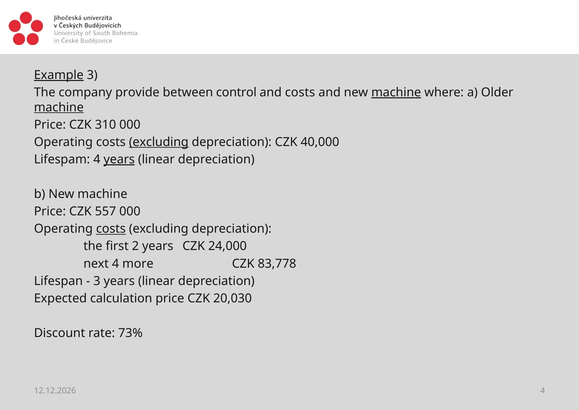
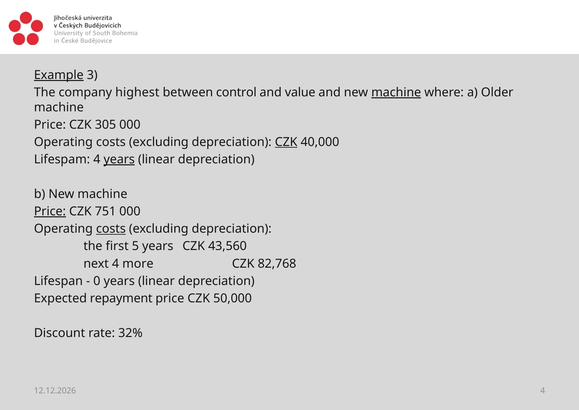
provide: provide -> highest
and costs: costs -> value
machine at (59, 107) underline: present -> none
310: 310 -> 305
excluding at (159, 142) underline: present -> none
CZK at (286, 142) underline: none -> present
Price at (50, 211) underline: none -> present
557: 557 -> 751
2: 2 -> 5
24,000: 24,000 -> 43,560
83,778: 83,778 -> 82,768
3 at (97, 281): 3 -> 0
calculation: calculation -> repayment
20,030: 20,030 -> 50,000
73%: 73% -> 32%
